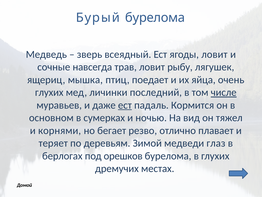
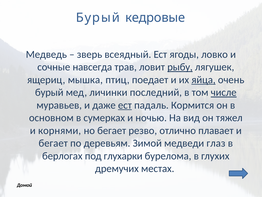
Бурый бурелома: бурелома -> кедровые
ягоды ловит: ловит -> ловко
рыбу underline: none -> present
яйца underline: none -> present
глухих at (49, 92): глухих -> бурый
теряет at (53, 143): теряет -> бегает
орешков: орешков -> глухарки
